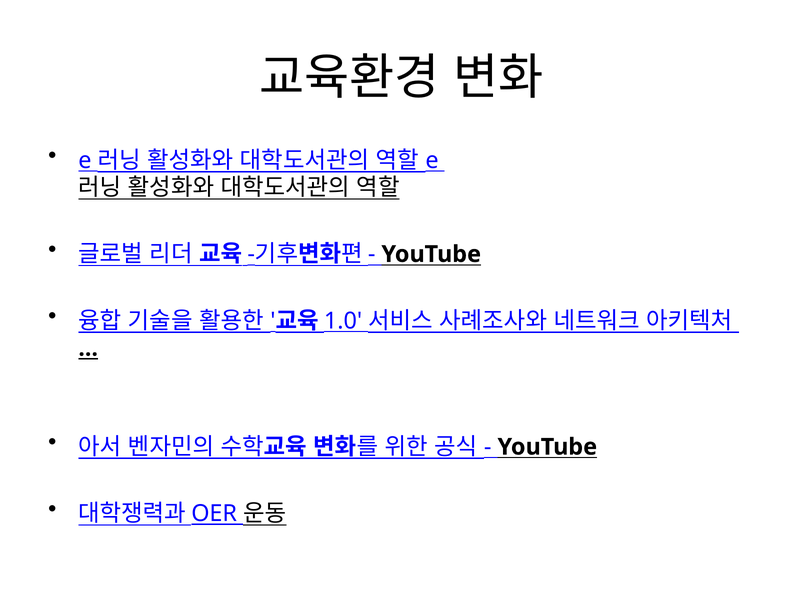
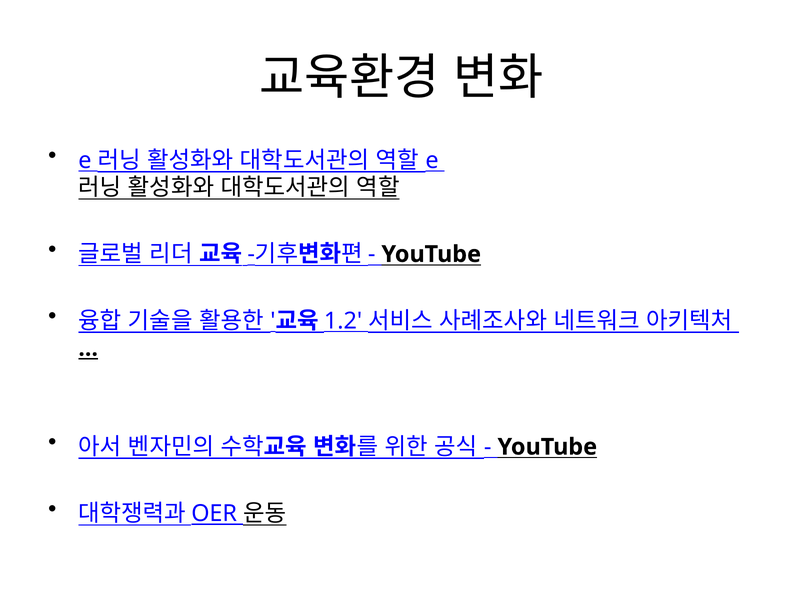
1.0: 1.0 -> 1.2
